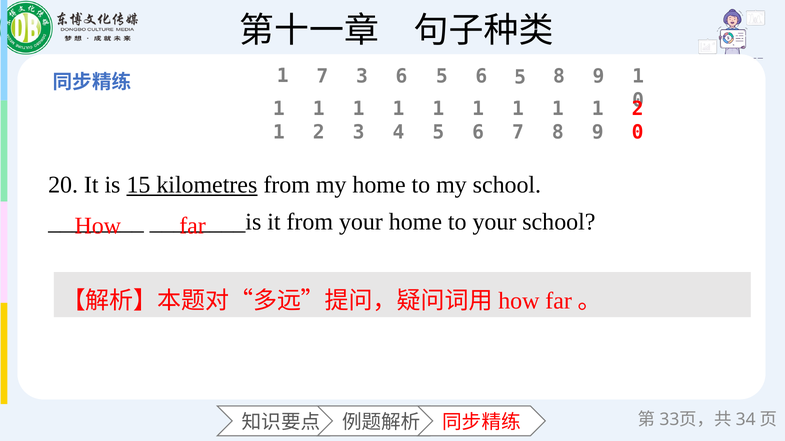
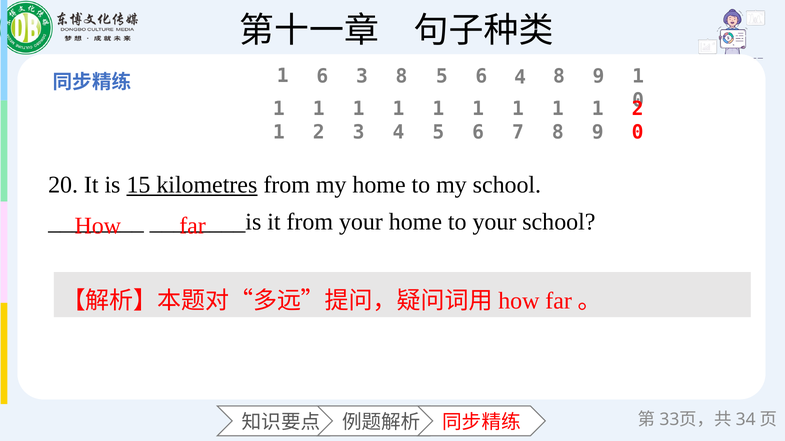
7 at (322, 77): 7 -> 6
3 6: 6 -> 8
5 6 5: 5 -> 4
